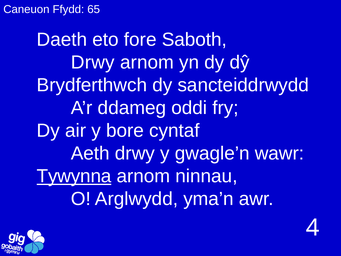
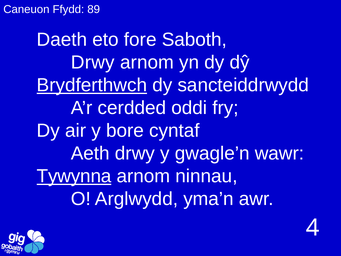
65: 65 -> 89
Brydferthwch underline: none -> present
ddameg: ddameg -> cerdded
